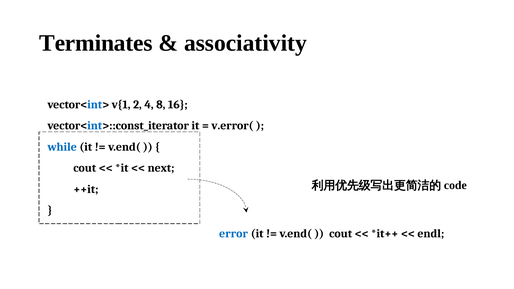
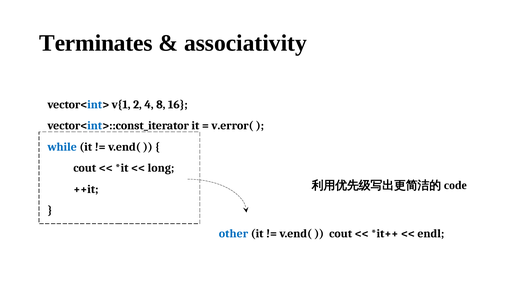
next: next -> long
error: error -> other
